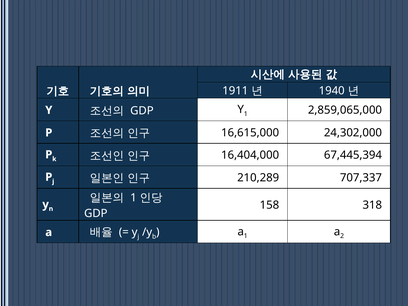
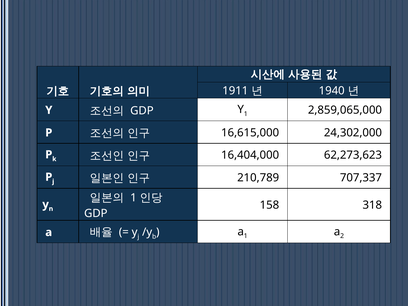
67,445,394: 67,445,394 -> 62,273,623
210,289: 210,289 -> 210,789
